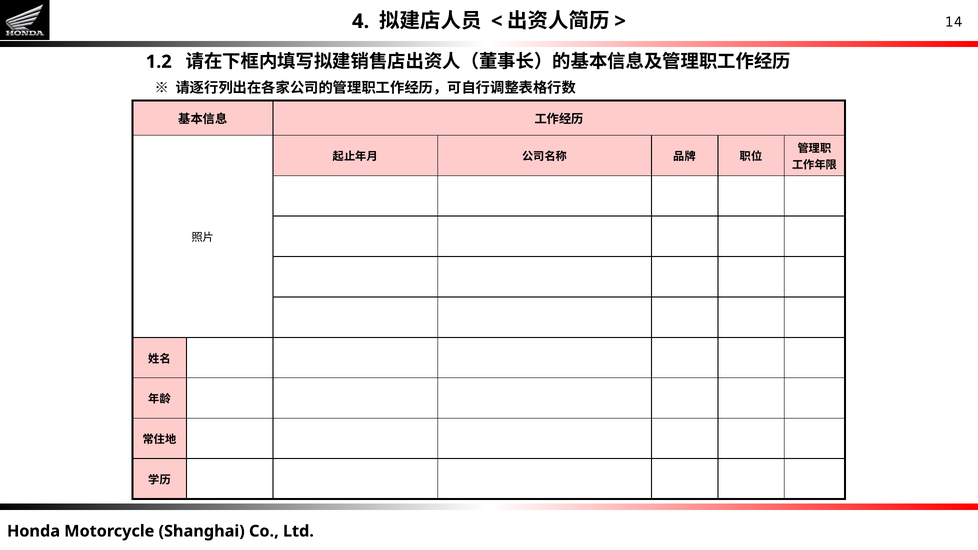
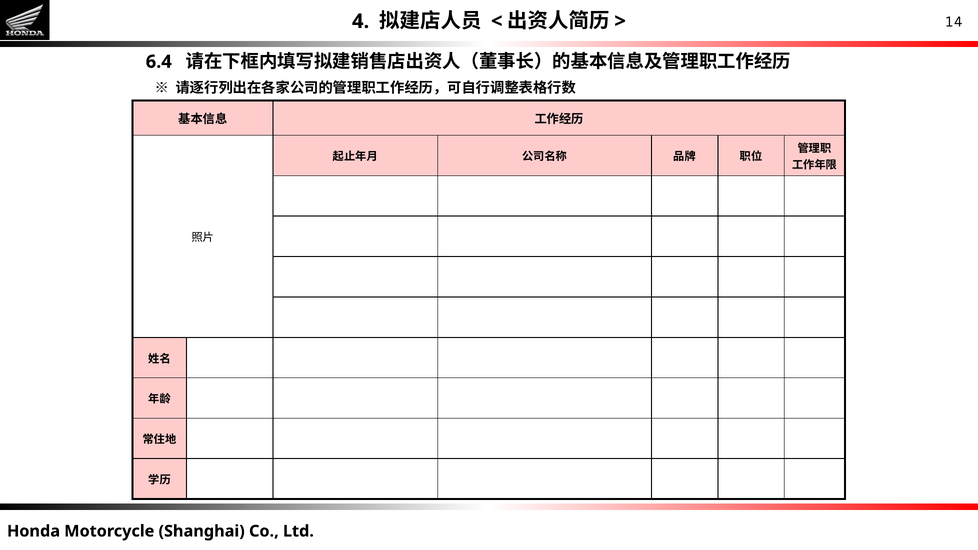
1.2: 1.2 -> 6.4
